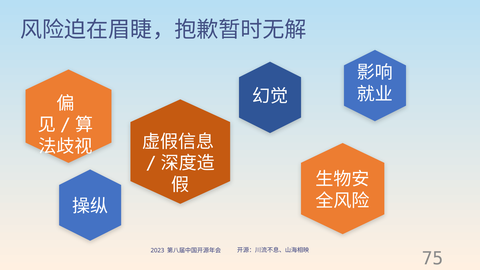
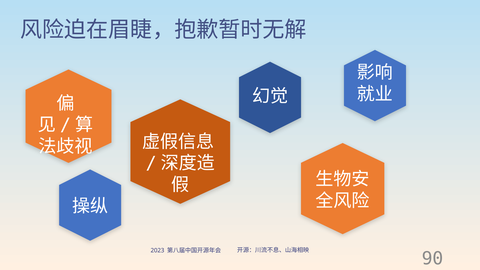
75: 75 -> 90
